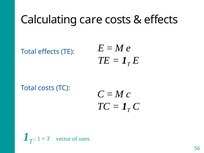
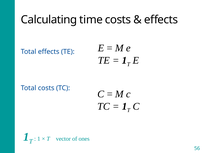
care: care -> time
